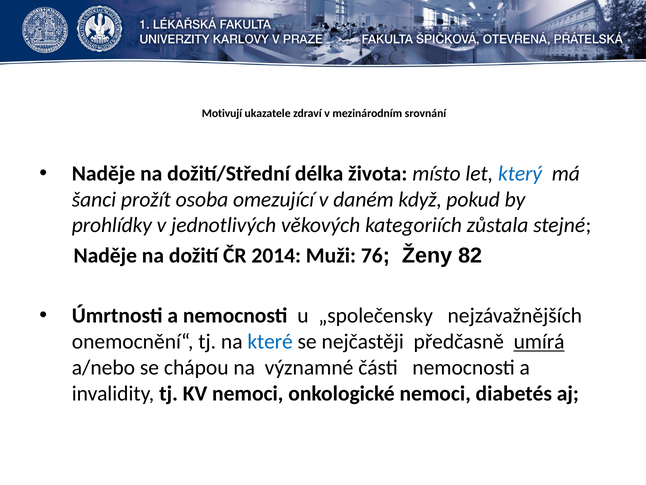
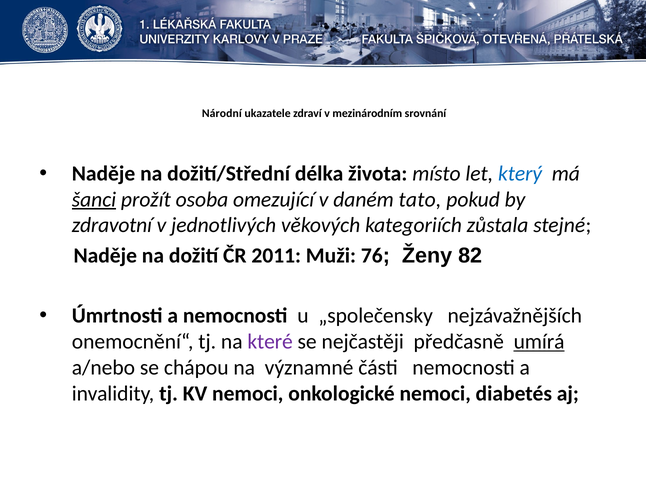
Motivují: Motivují -> Národní
šanci underline: none -> present
když: když -> tato
prohlídky: prohlídky -> zdravotní
2014: 2014 -> 2011
které colour: blue -> purple
